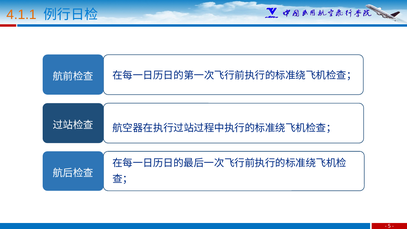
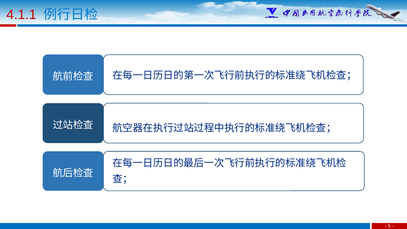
4.1.1 colour: orange -> red
